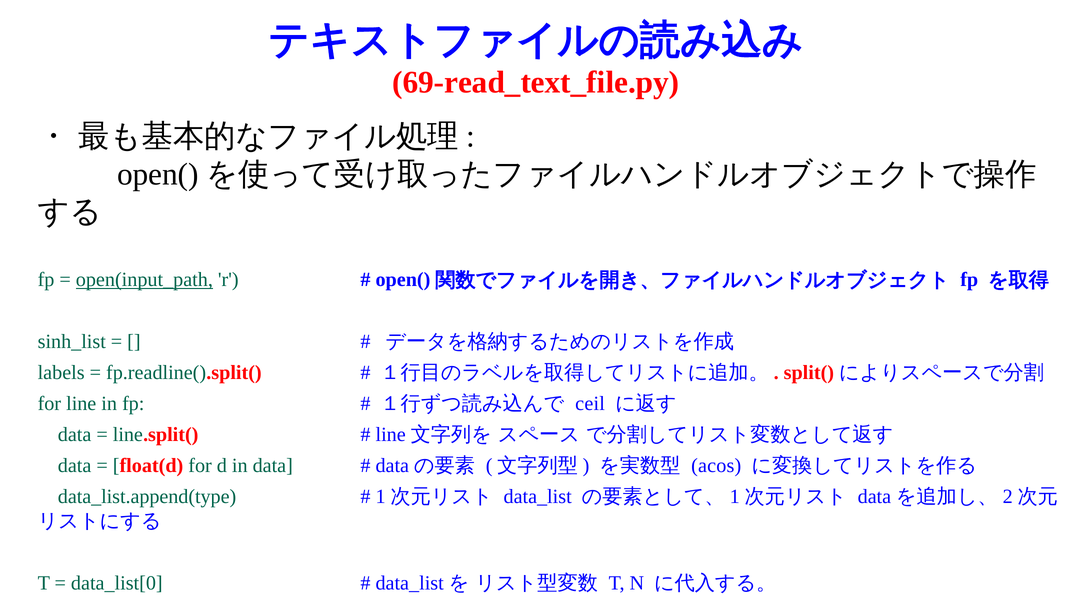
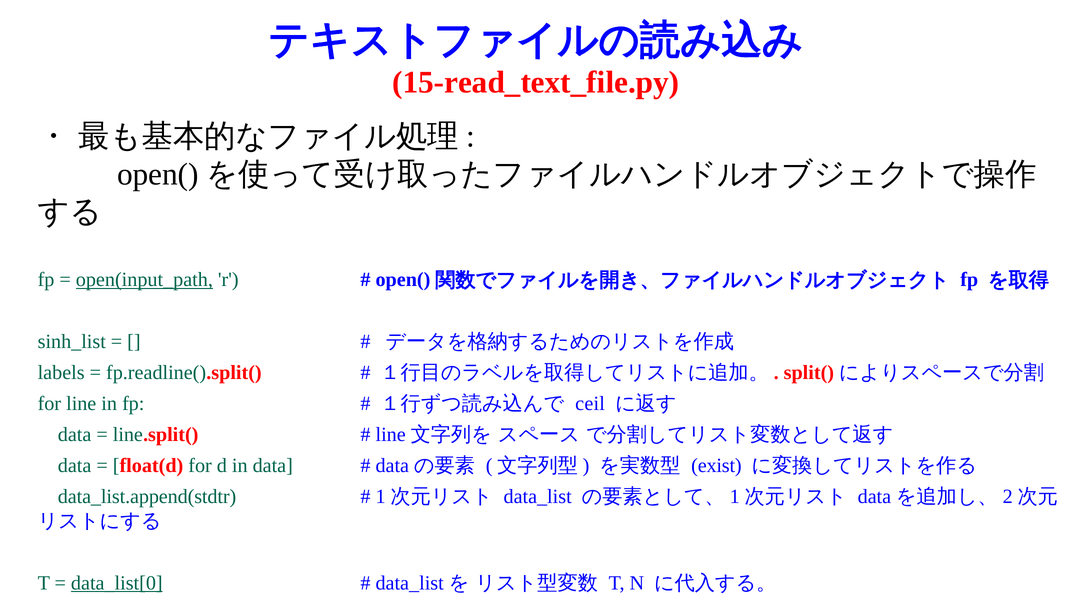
69-read_text_file.py: 69-read_text_file.py -> 15-read_text_file.py
acos: acos -> exist
data_list.append(type: data_list.append(type -> data_list.append(stdtr
data_list[0 underline: none -> present
